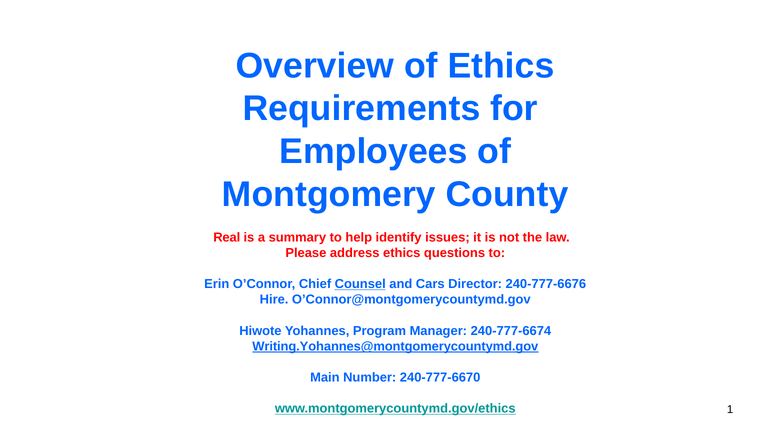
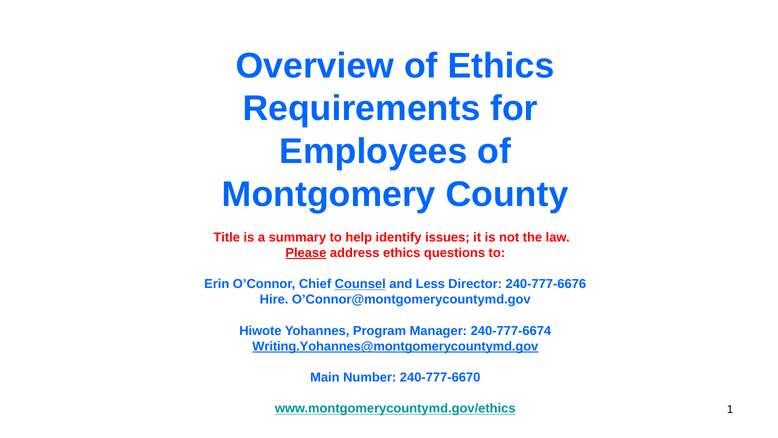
Real: Real -> Title
Please underline: none -> present
Cars: Cars -> Less
